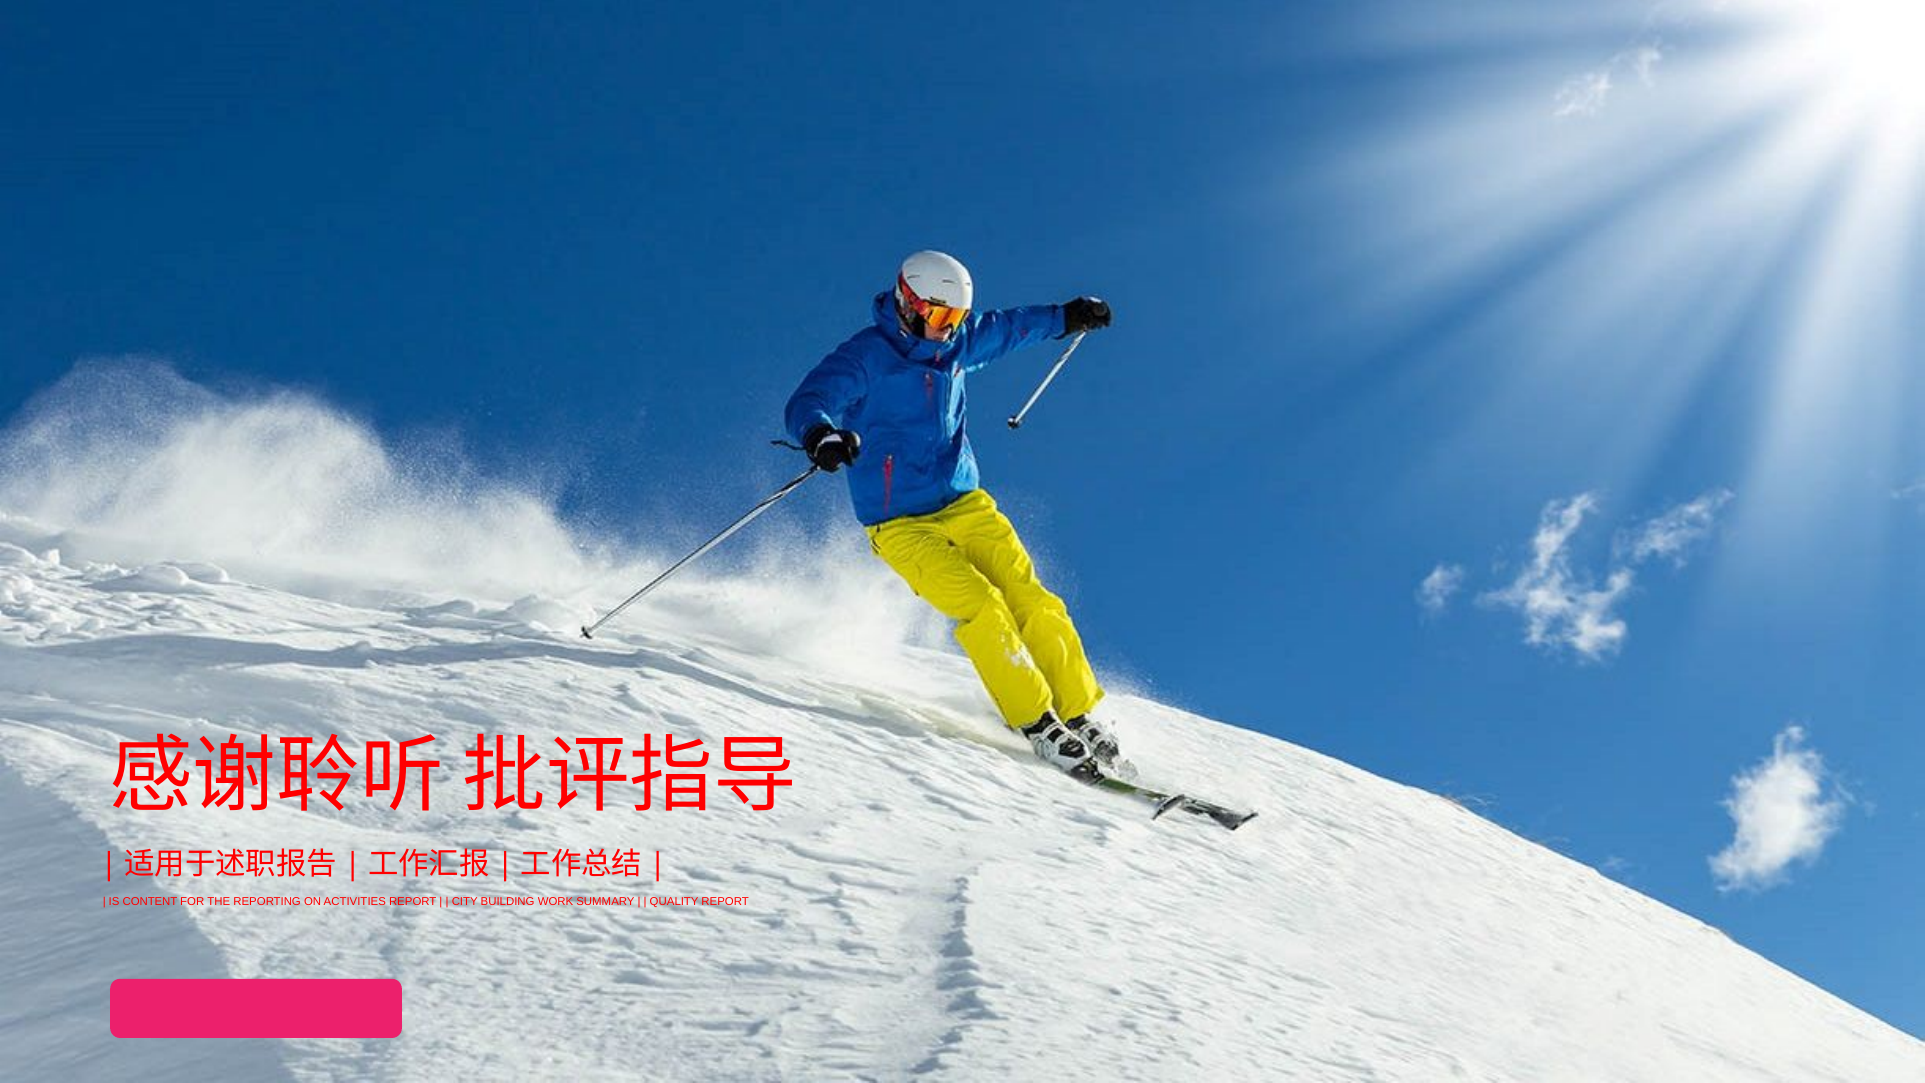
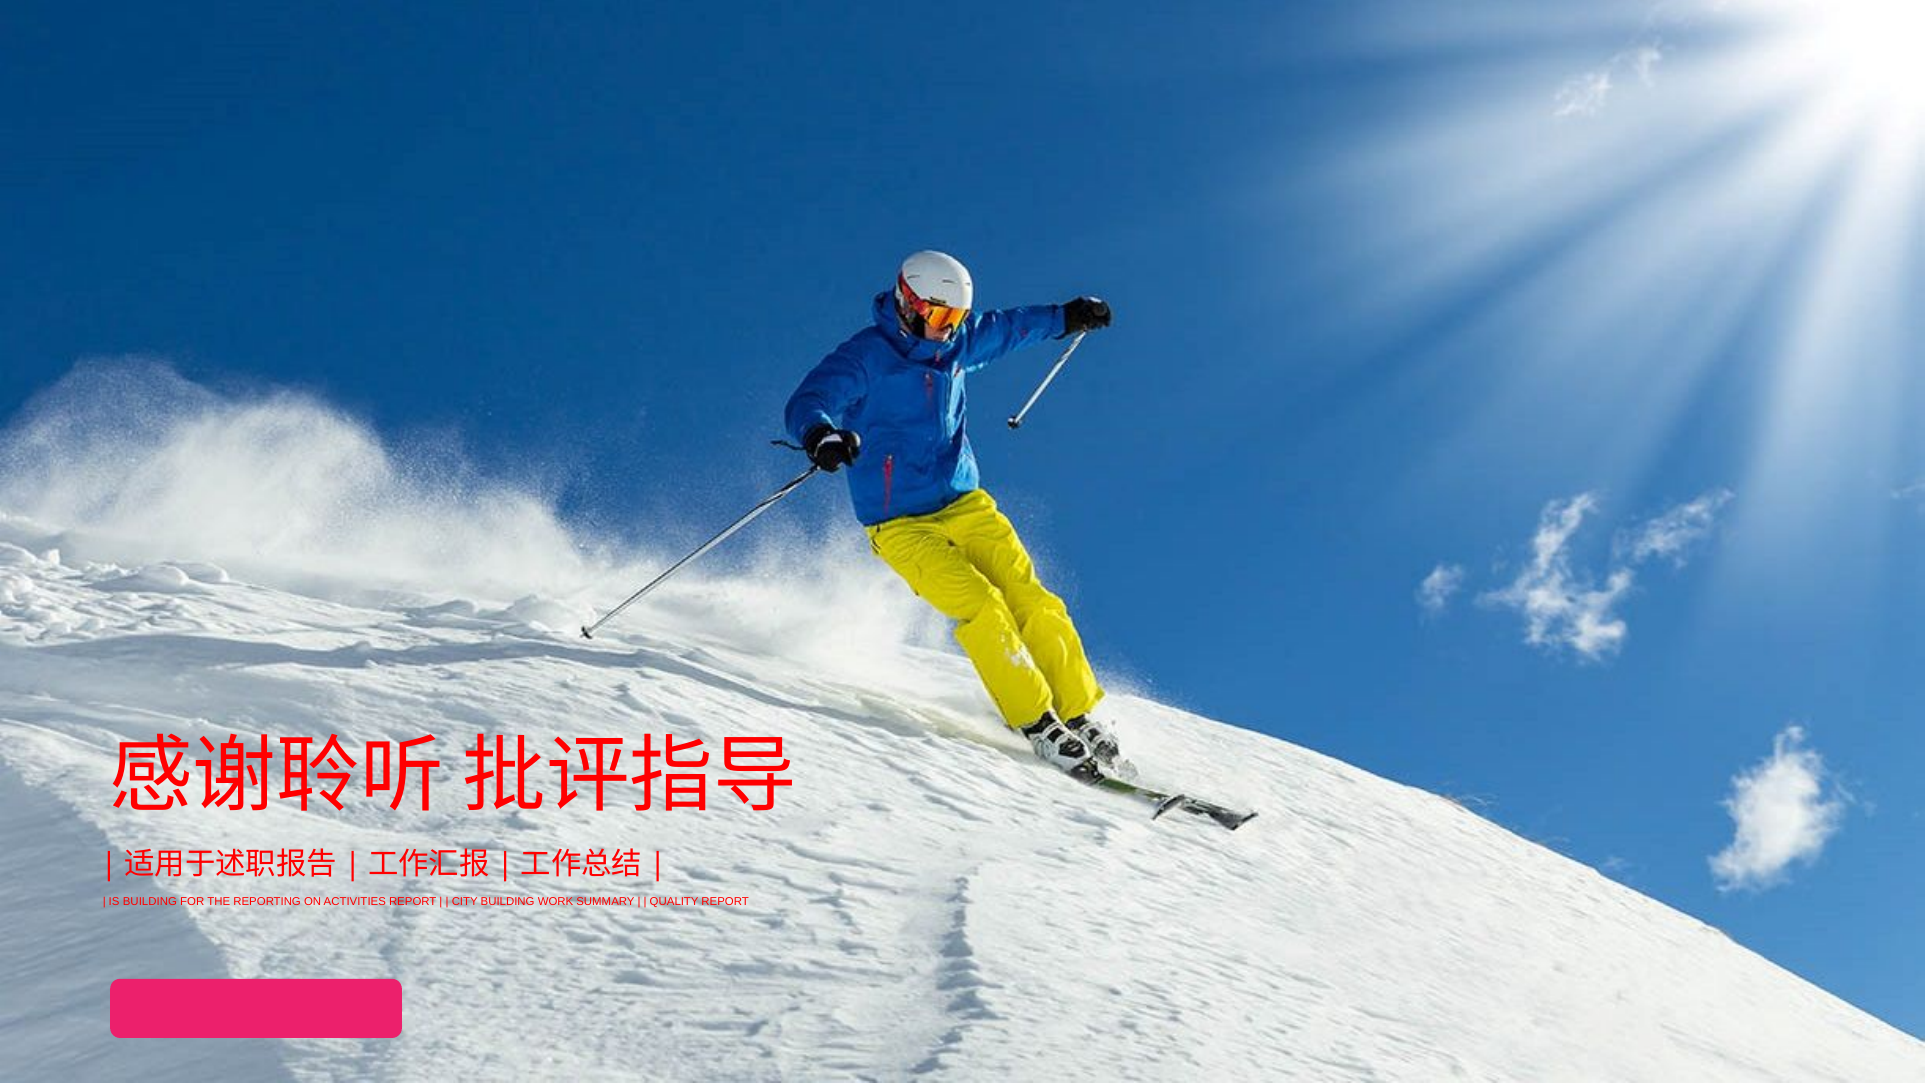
IS CONTENT: CONTENT -> BUILDING
